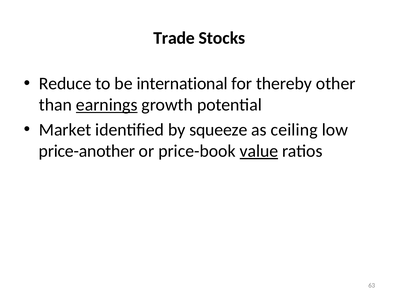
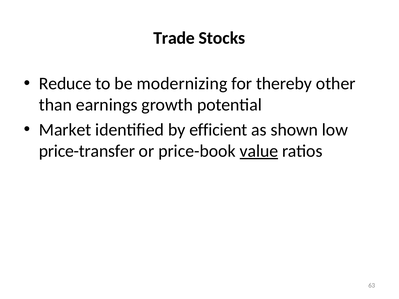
international: international -> modernizing
earnings underline: present -> none
squeeze: squeeze -> efficient
ceiling: ceiling -> shown
price-another: price-another -> price-transfer
